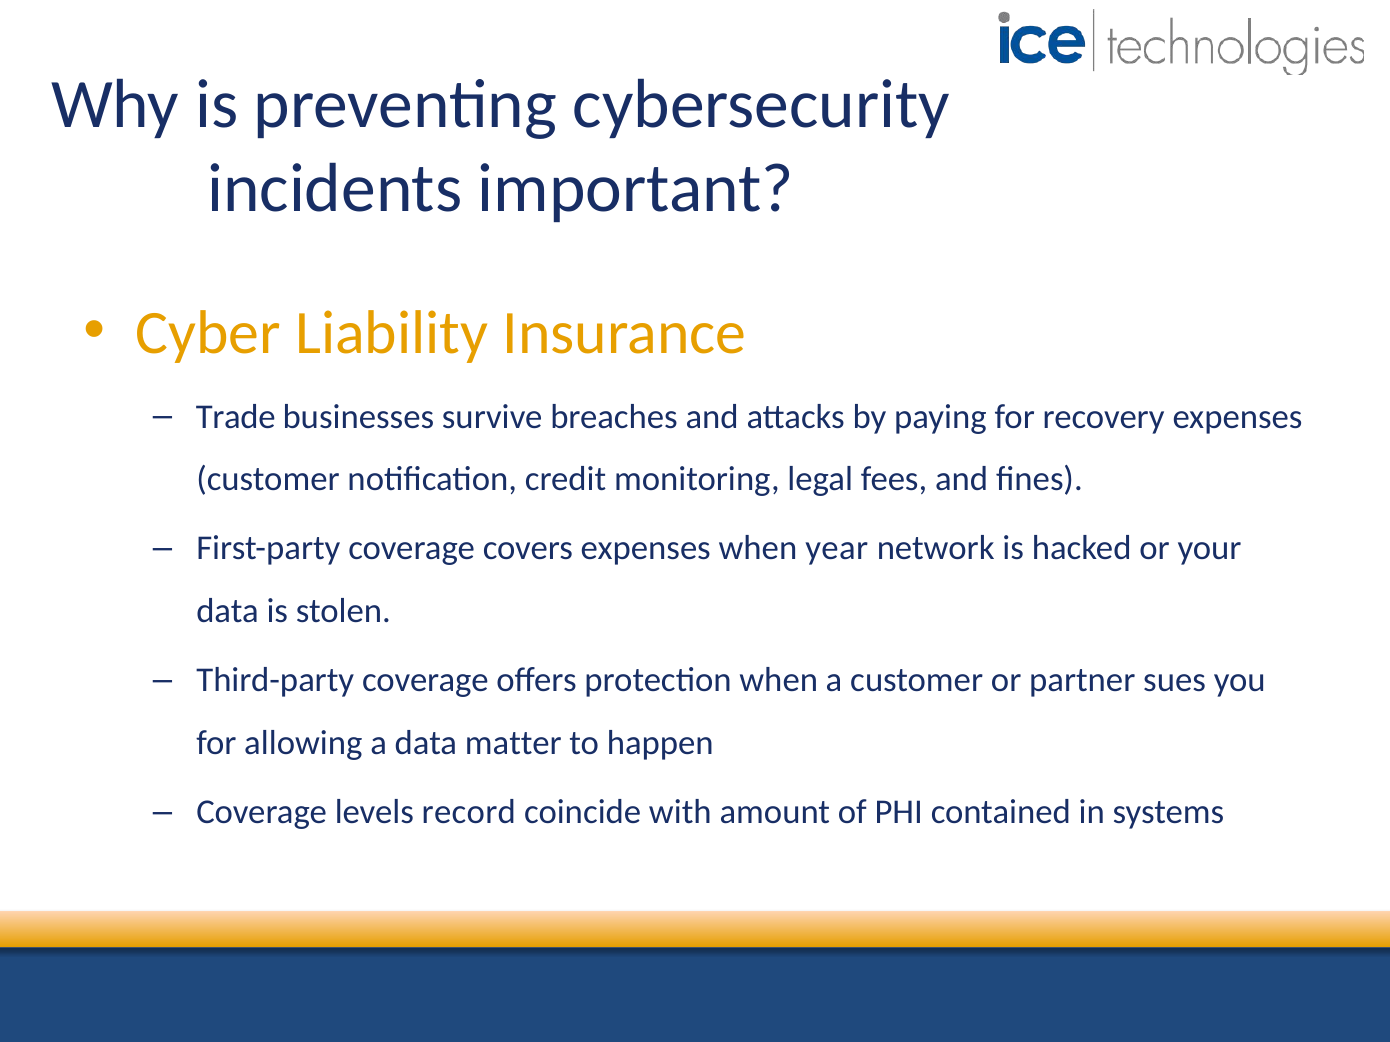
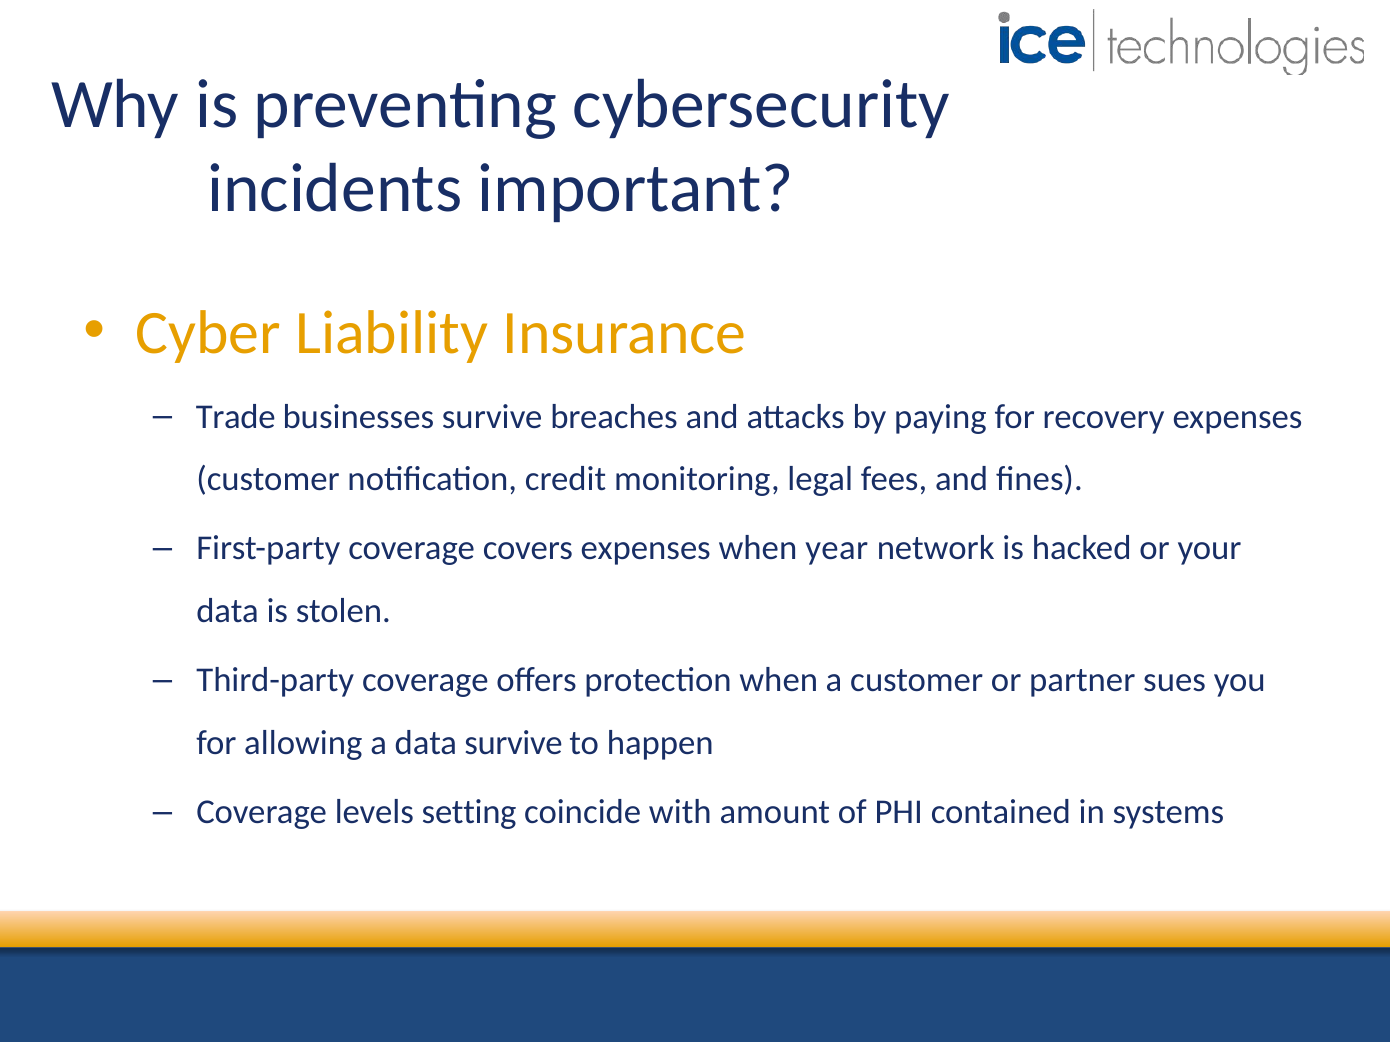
data matter: matter -> survive
record: record -> setting
